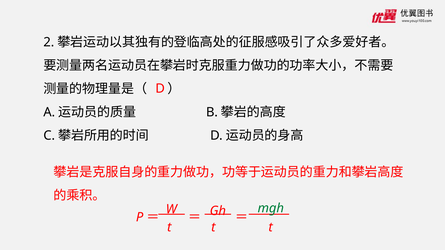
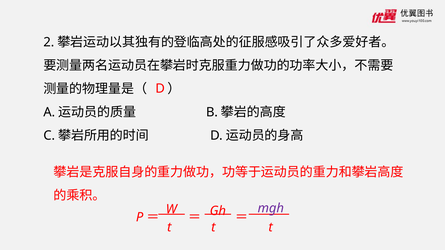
mgh colour: green -> purple
